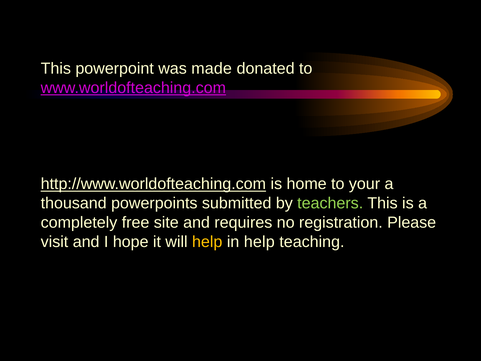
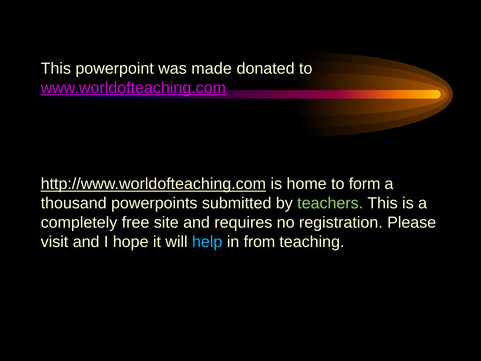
your: your -> form
help at (207, 242) colour: yellow -> light blue
in help: help -> from
